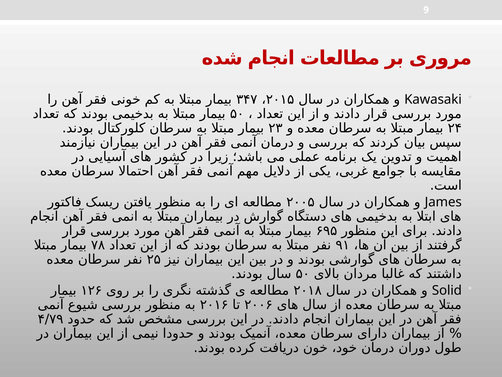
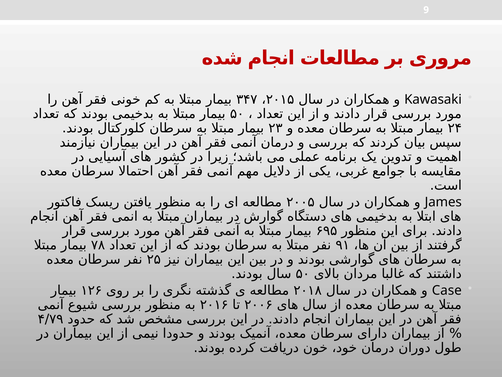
Solid: Solid -> Case
